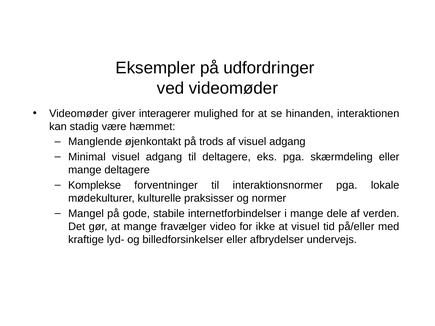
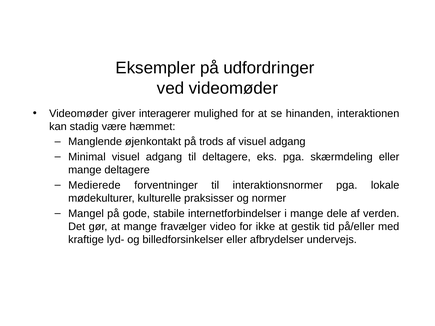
Komplekse: Komplekse -> Medierede
at visuel: visuel -> gestik
